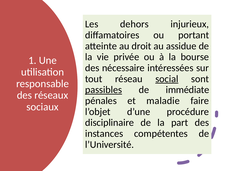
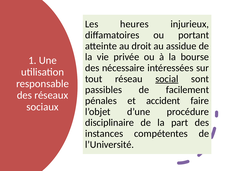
dehors: dehors -> heures
passibles underline: present -> none
immédiate: immédiate -> facilement
maladie: maladie -> accident
